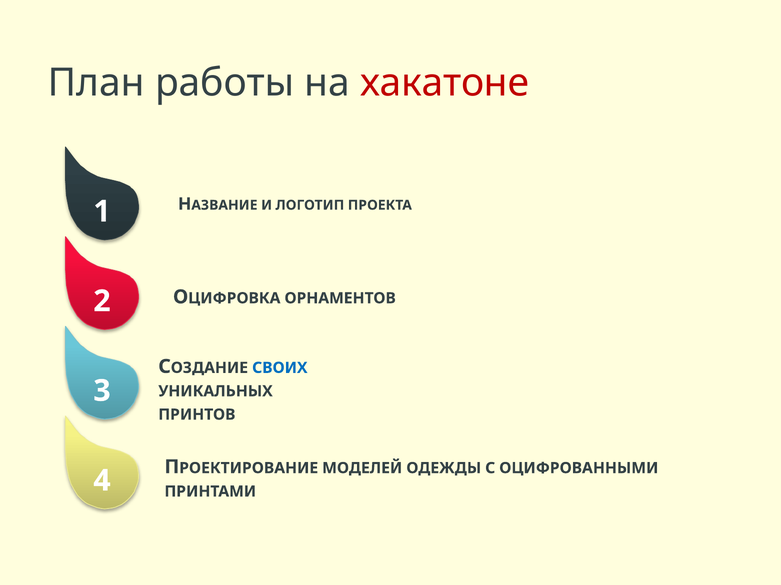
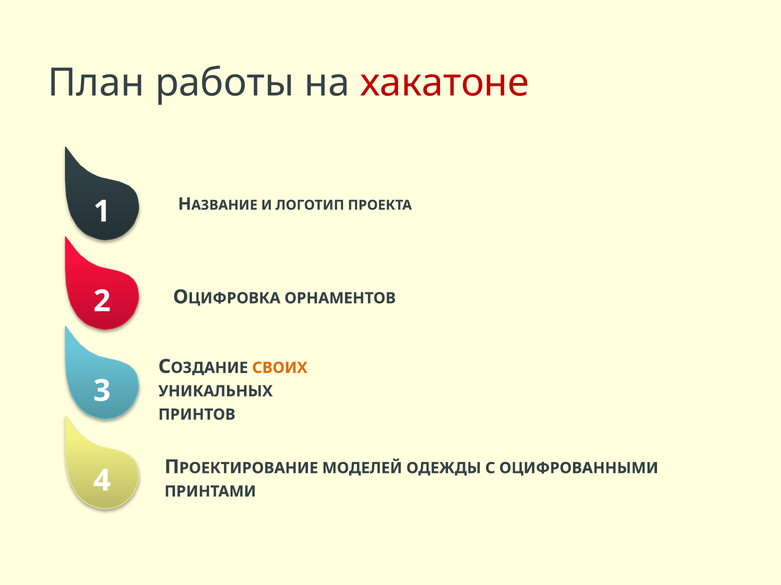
СВОИХ colour: blue -> orange
